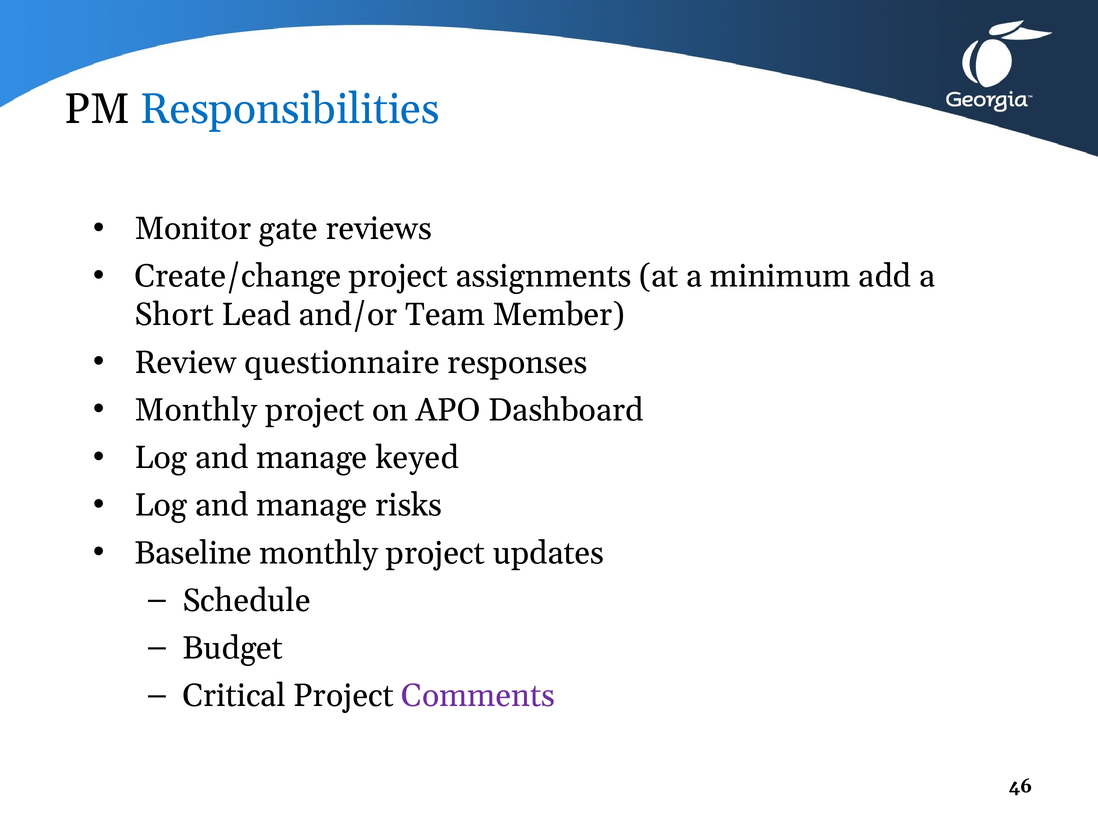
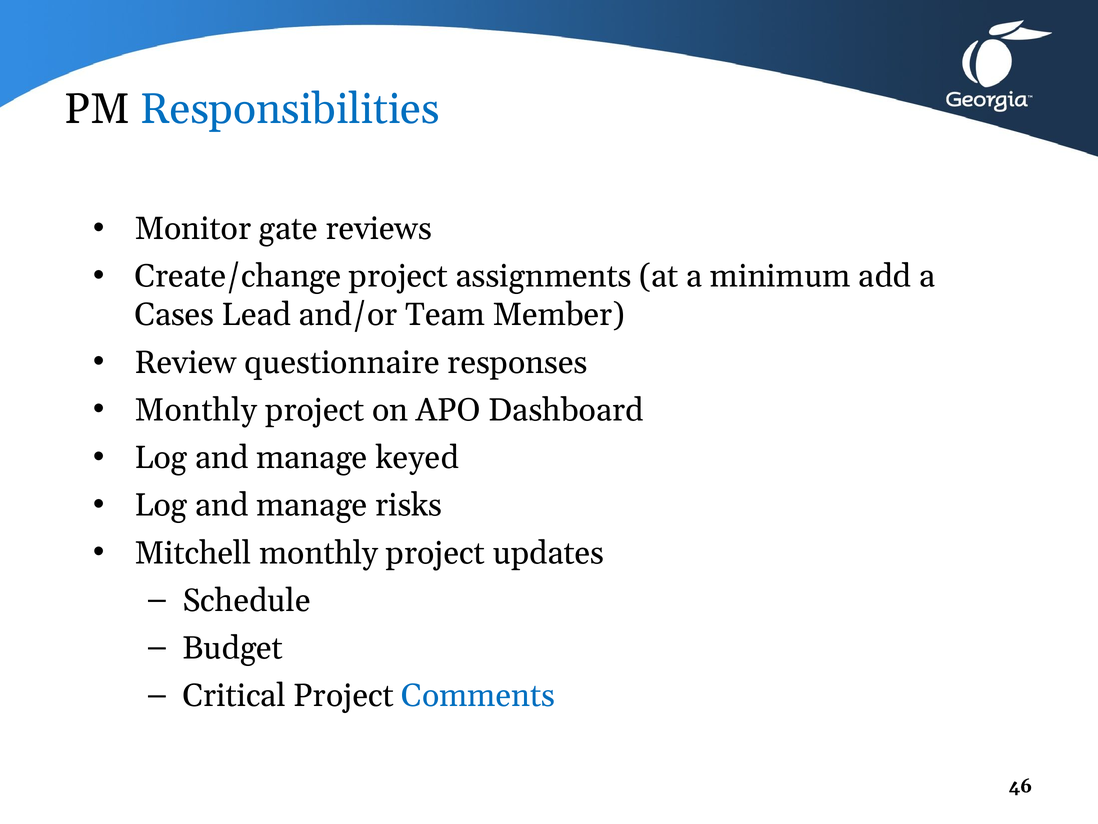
Short: Short -> Cases
Baseline: Baseline -> Mitchell
Comments colour: purple -> blue
